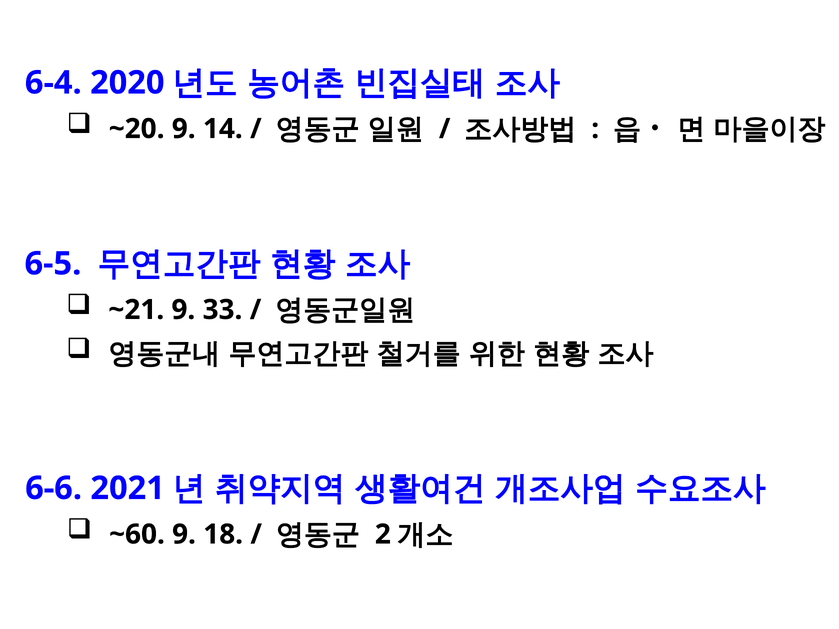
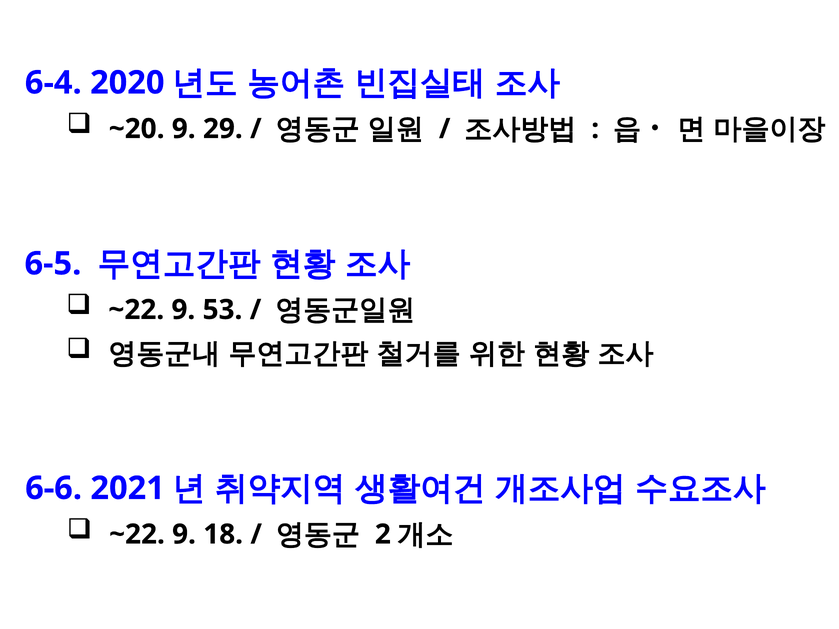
14: 14 -> 29
~21 at (136, 310): ~21 -> ~22
33: 33 -> 53
~60 at (137, 535): ~60 -> ~22
